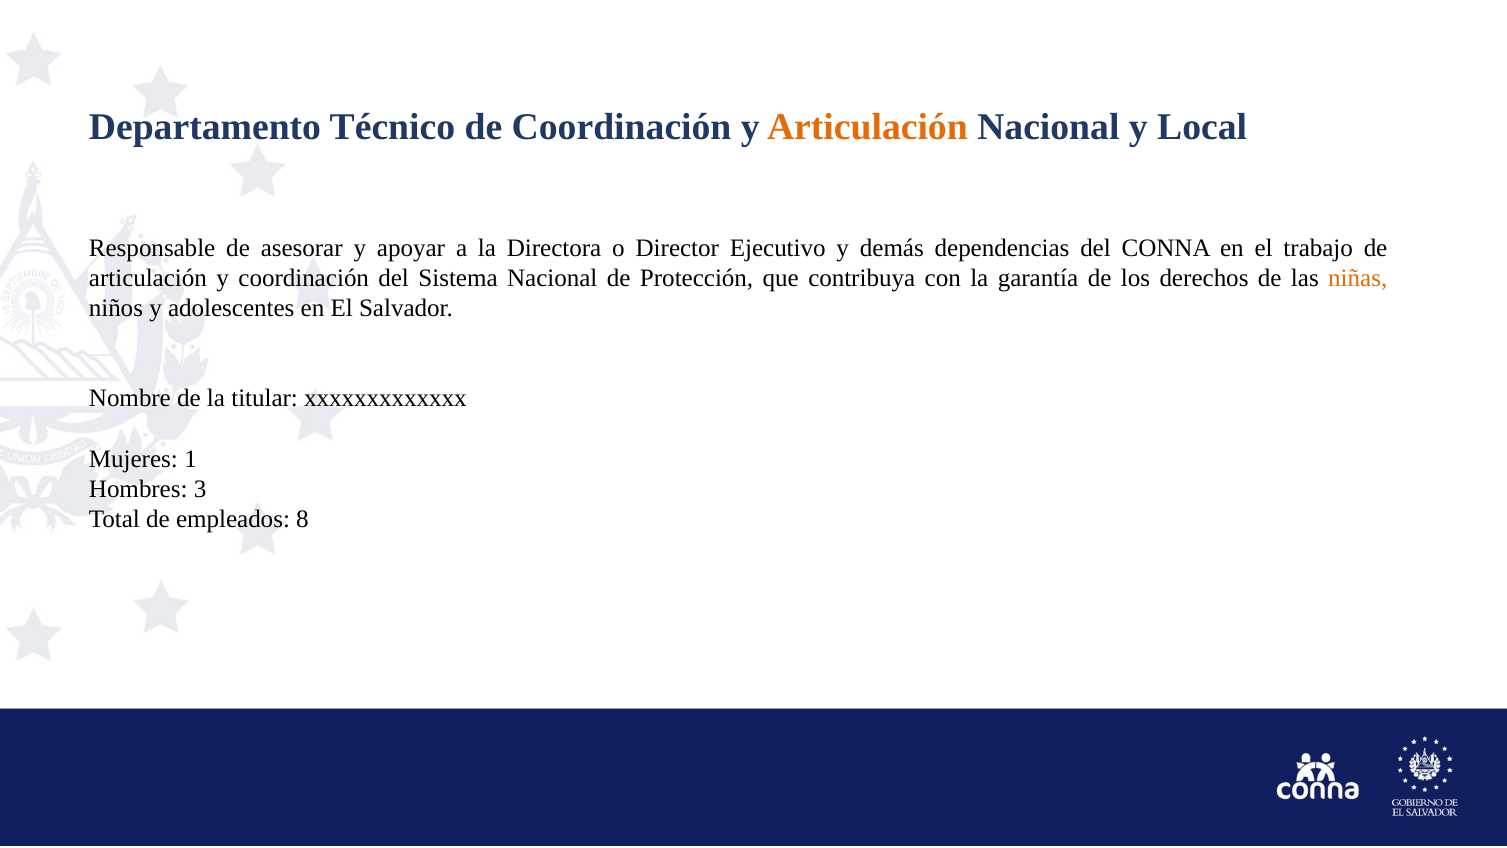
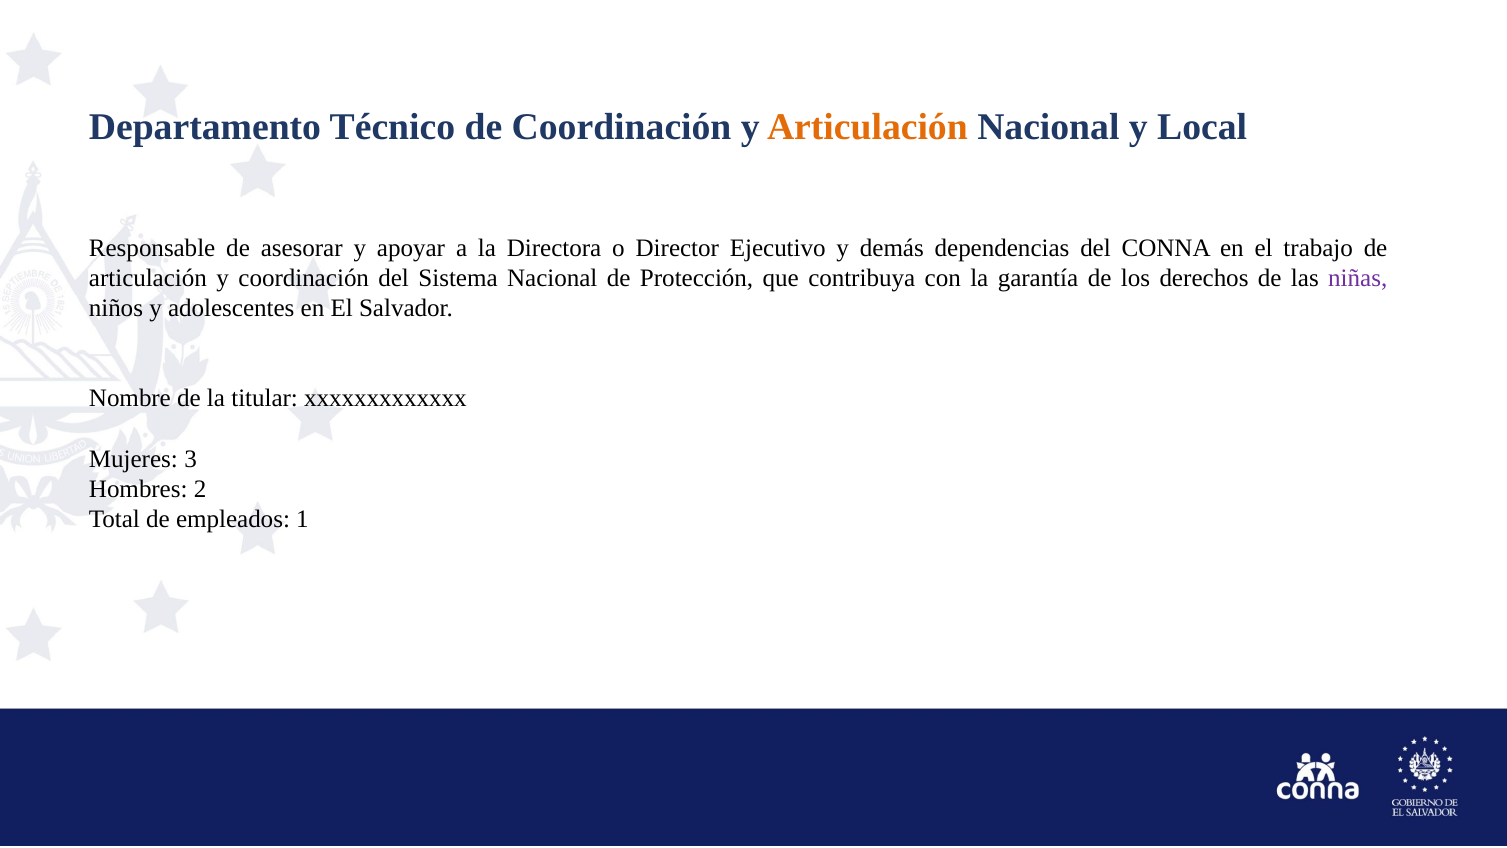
niñas colour: orange -> purple
1: 1 -> 3
3: 3 -> 2
8: 8 -> 1
